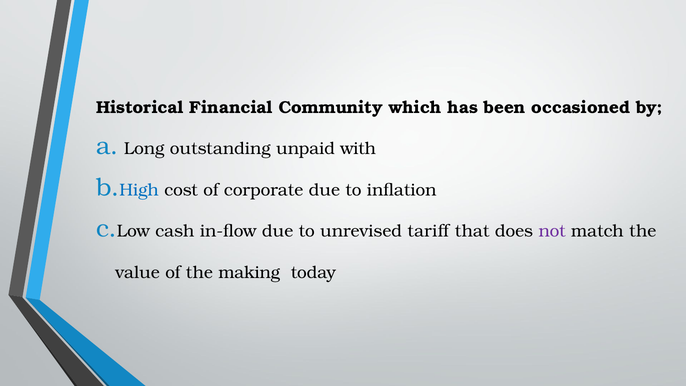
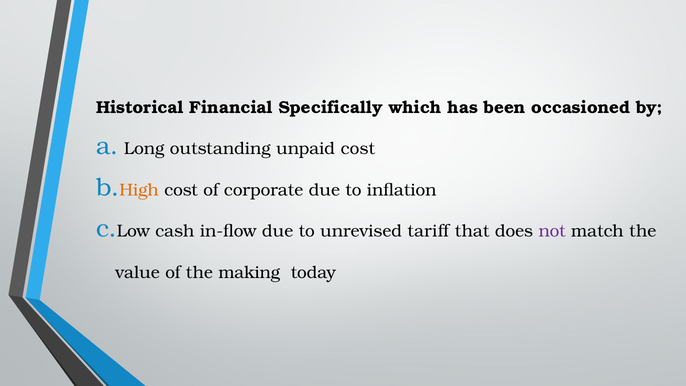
Community: Community -> Specifically
unpaid with: with -> cost
High colour: blue -> orange
